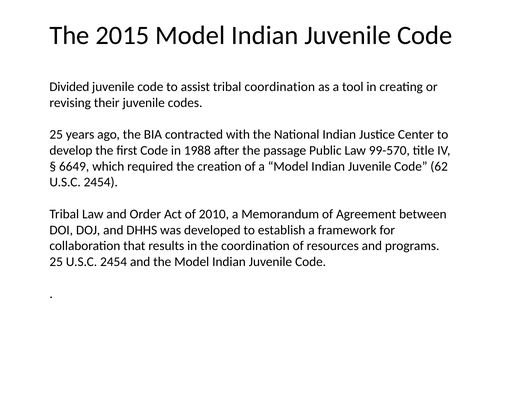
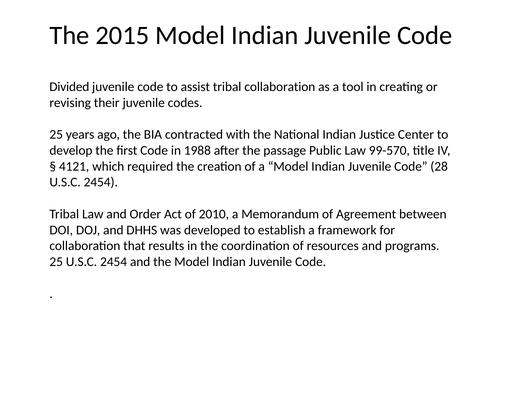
tribal coordination: coordination -> collaboration
6649: 6649 -> 4121
62: 62 -> 28
